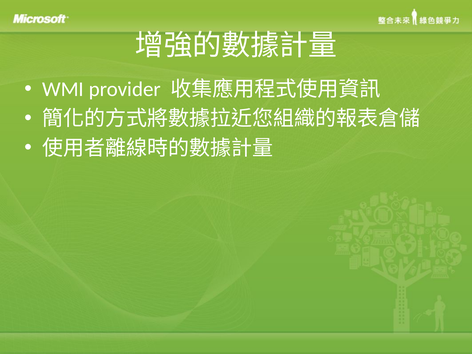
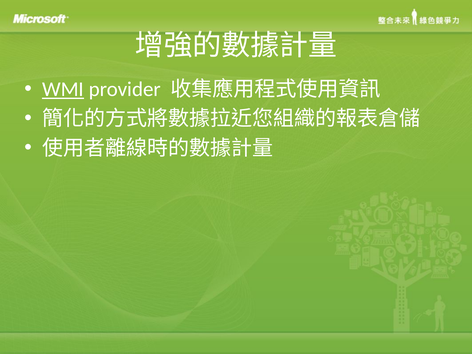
WMI underline: none -> present
